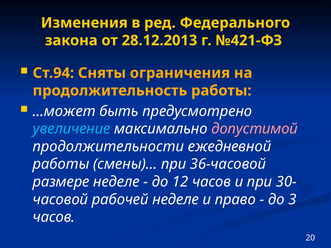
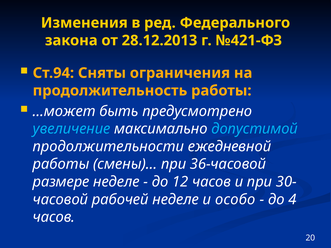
допустимой colour: pink -> light blue
право: право -> особо
3: 3 -> 4
